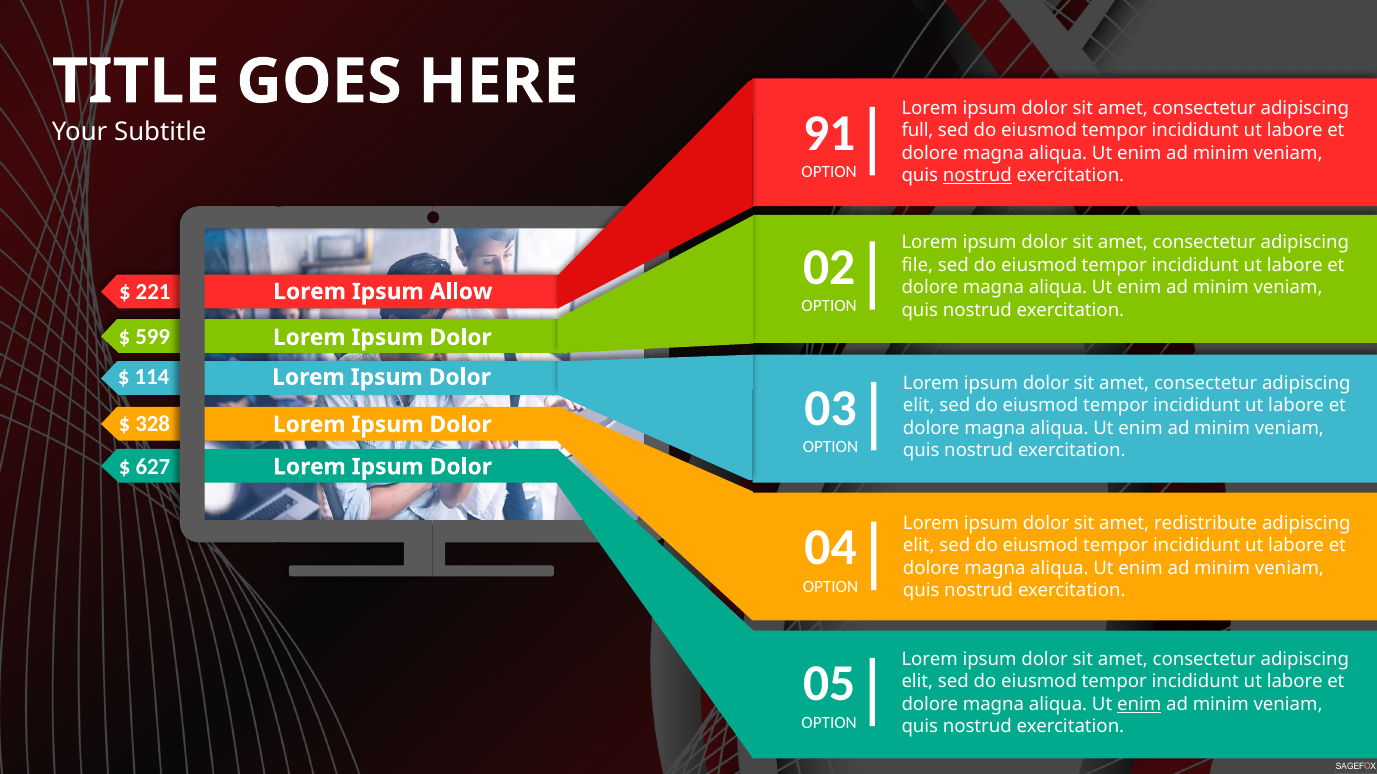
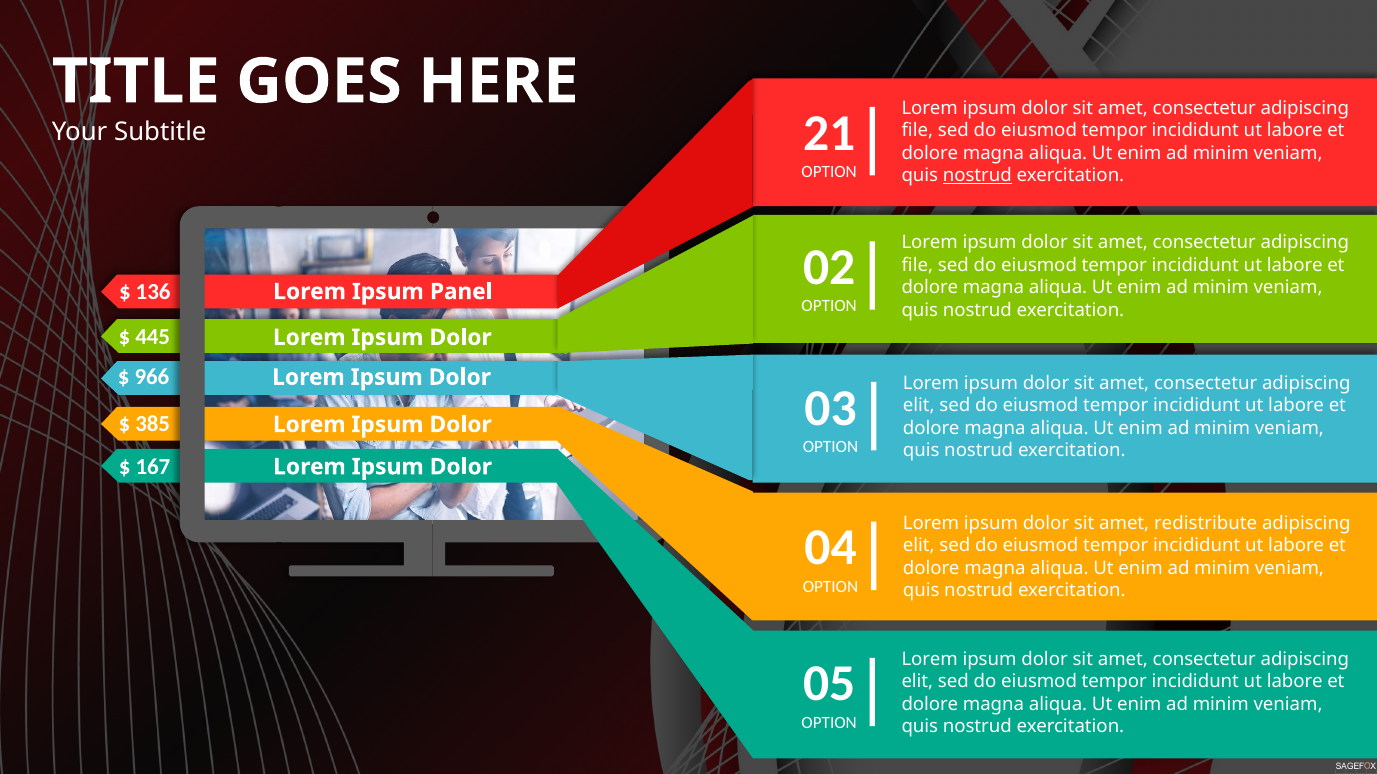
91: 91 -> 21
full at (917, 131): full -> file
221: 221 -> 136
Allow: Allow -> Panel
599: 599 -> 445
114: 114 -> 966
328: 328 -> 385
627: 627 -> 167
enim at (1139, 705) underline: present -> none
